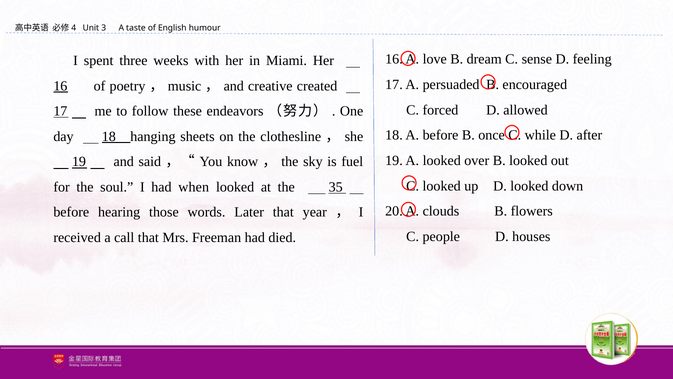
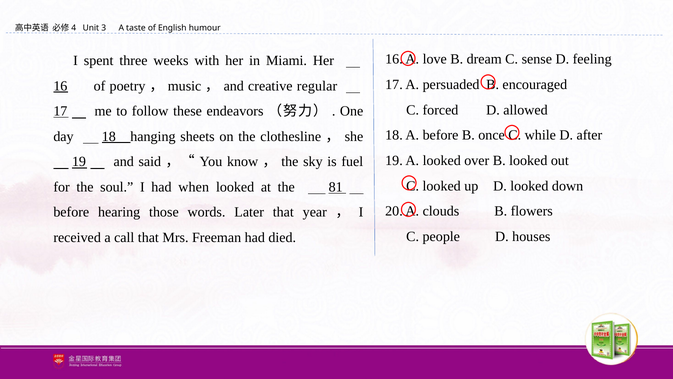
created: created -> regular
35: 35 -> 81
